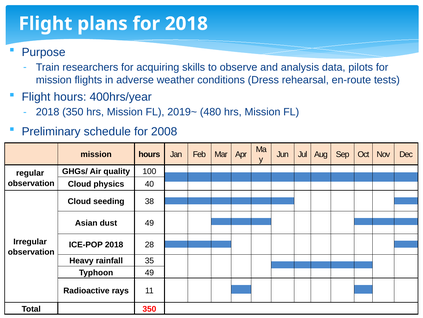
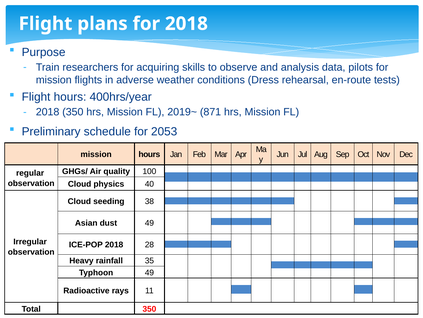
480: 480 -> 871
2008: 2008 -> 2053
